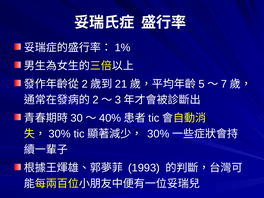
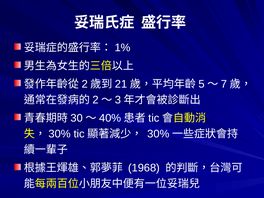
1993: 1993 -> 1968
